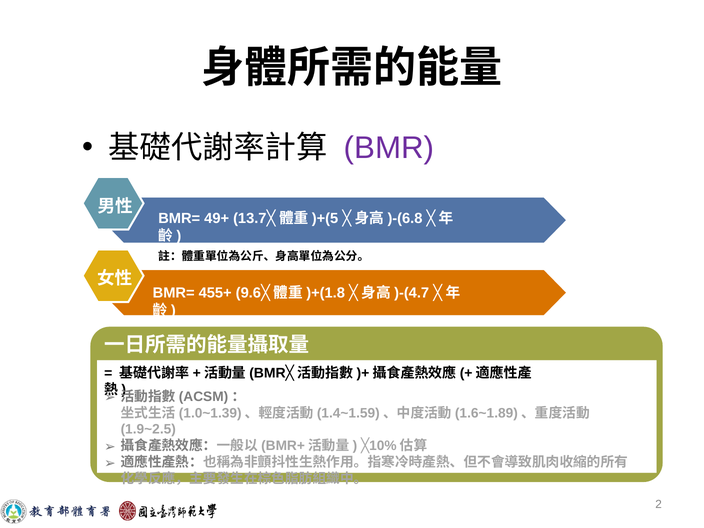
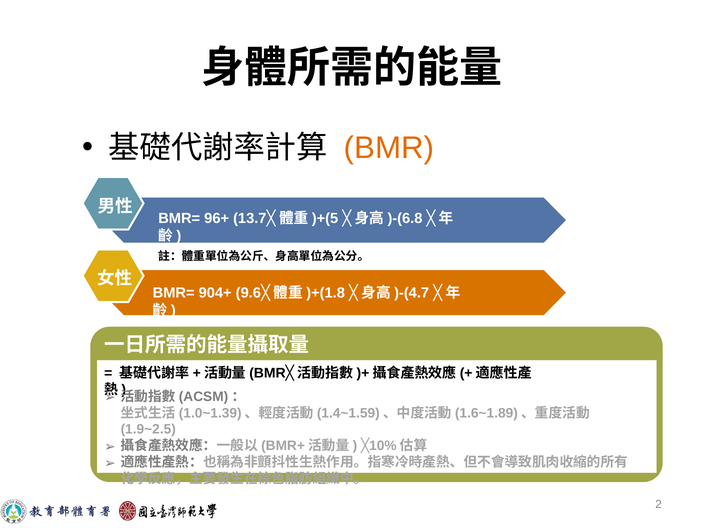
BMR colour: purple -> orange
49+: 49+ -> 96+
455+: 455+ -> 904+
